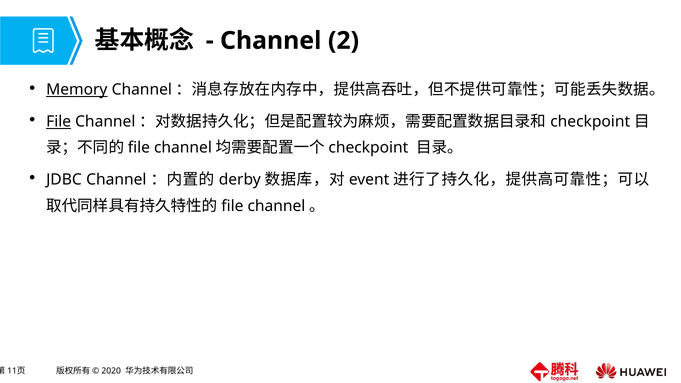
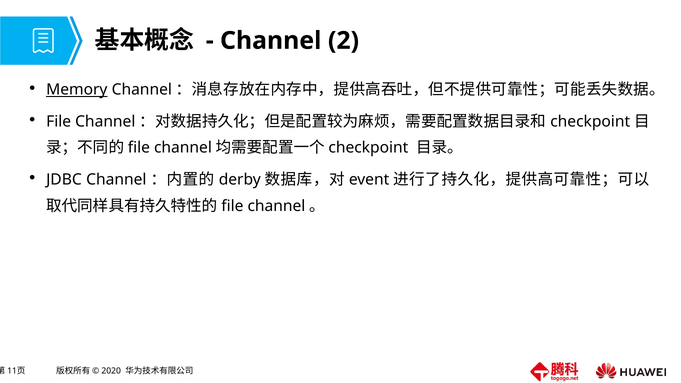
File at (59, 122) underline: present -> none
